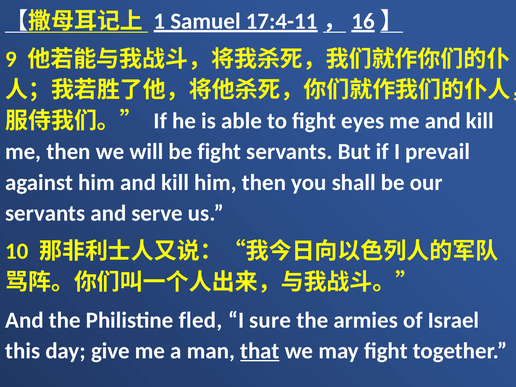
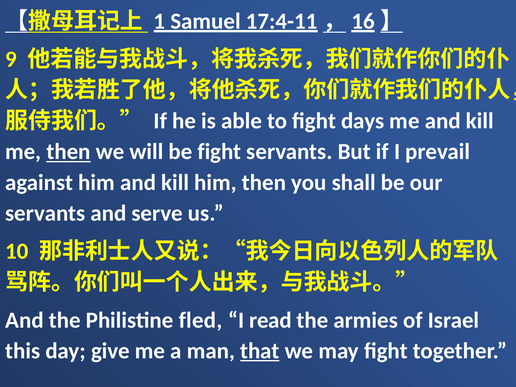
eyes: eyes -> days
then at (68, 152) underline: none -> present
sure: sure -> read
